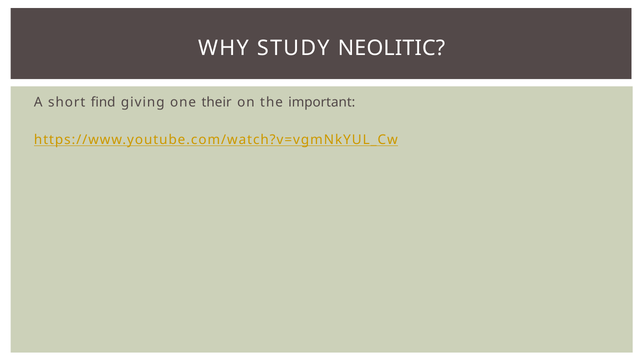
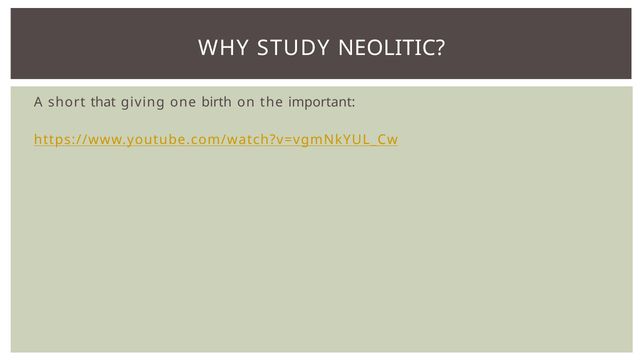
find: find -> that
their: their -> birth
